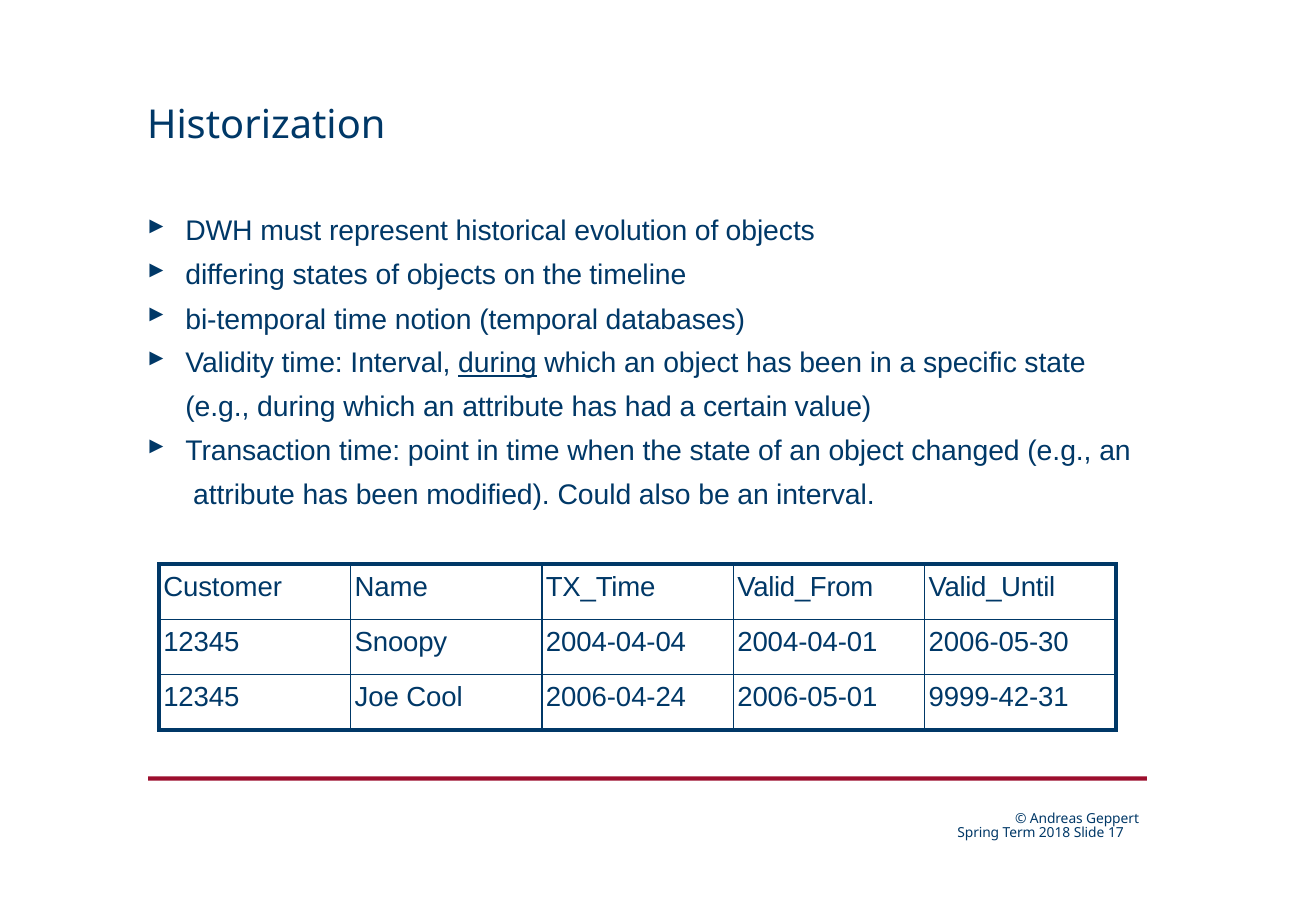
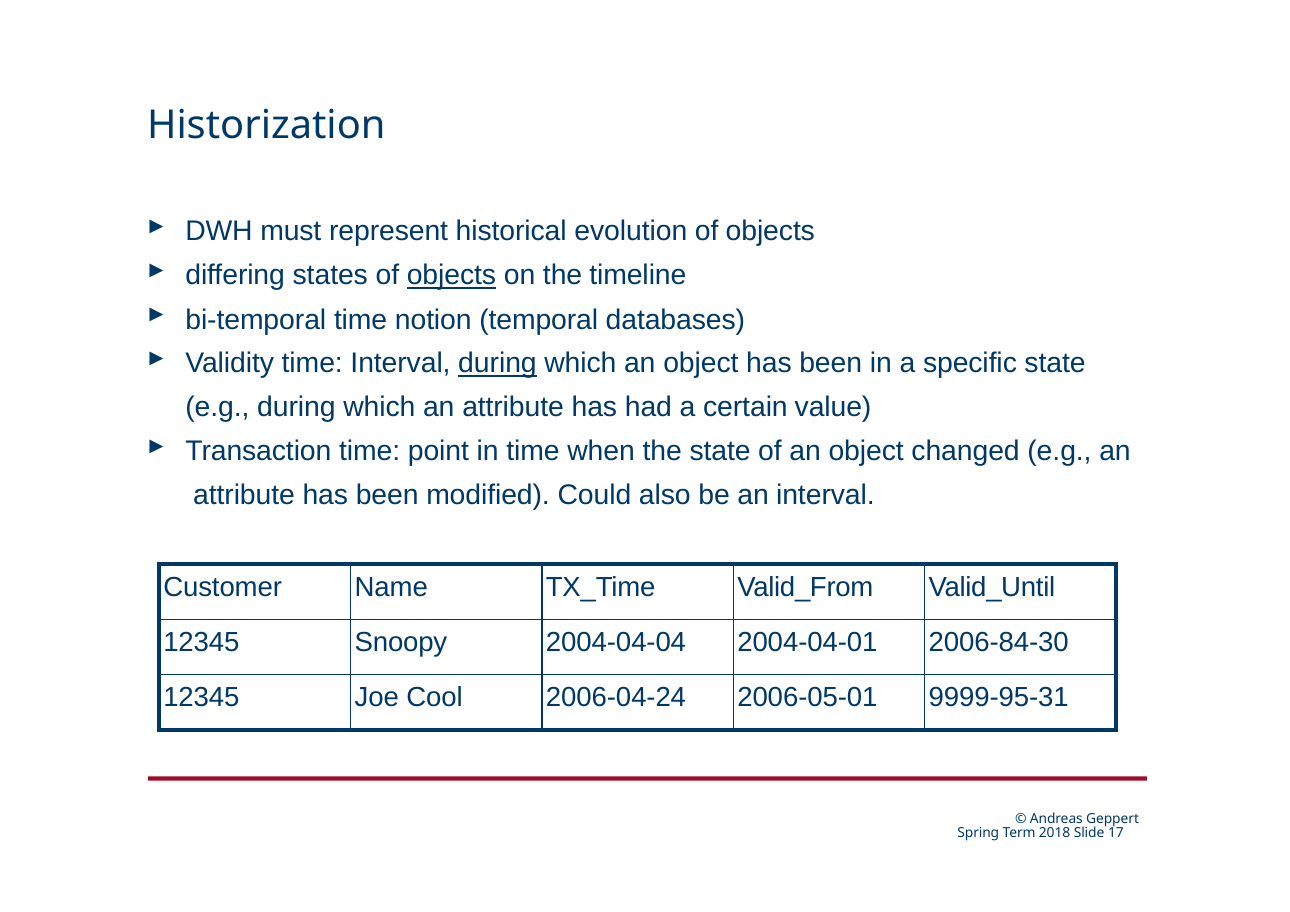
objects at (451, 276) underline: none -> present
2006-05-30: 2006-05-30 -> 2006-84-30
9999-42-31: 9999-42-31 -> 9999-95-31
